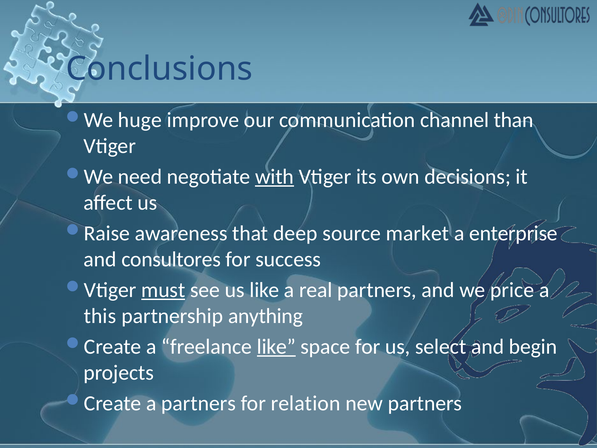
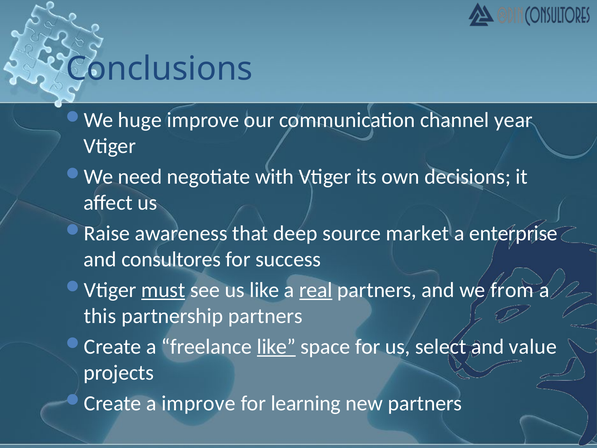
than: than -> year
with underline: present -> none
real underline: none -> present
price: price -> from
partnership anything: anything -> partners
begin: begin -> value
a partners: partners -> improve
relation: relation -> learning
